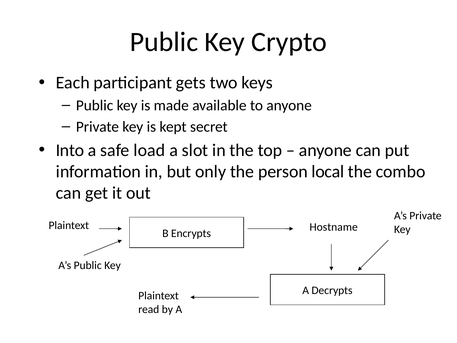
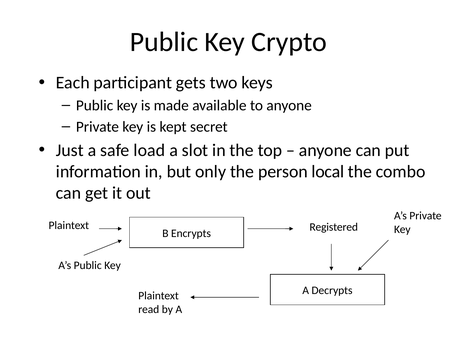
Into: Into -> Just
Hostname: Hostname -> Registered
